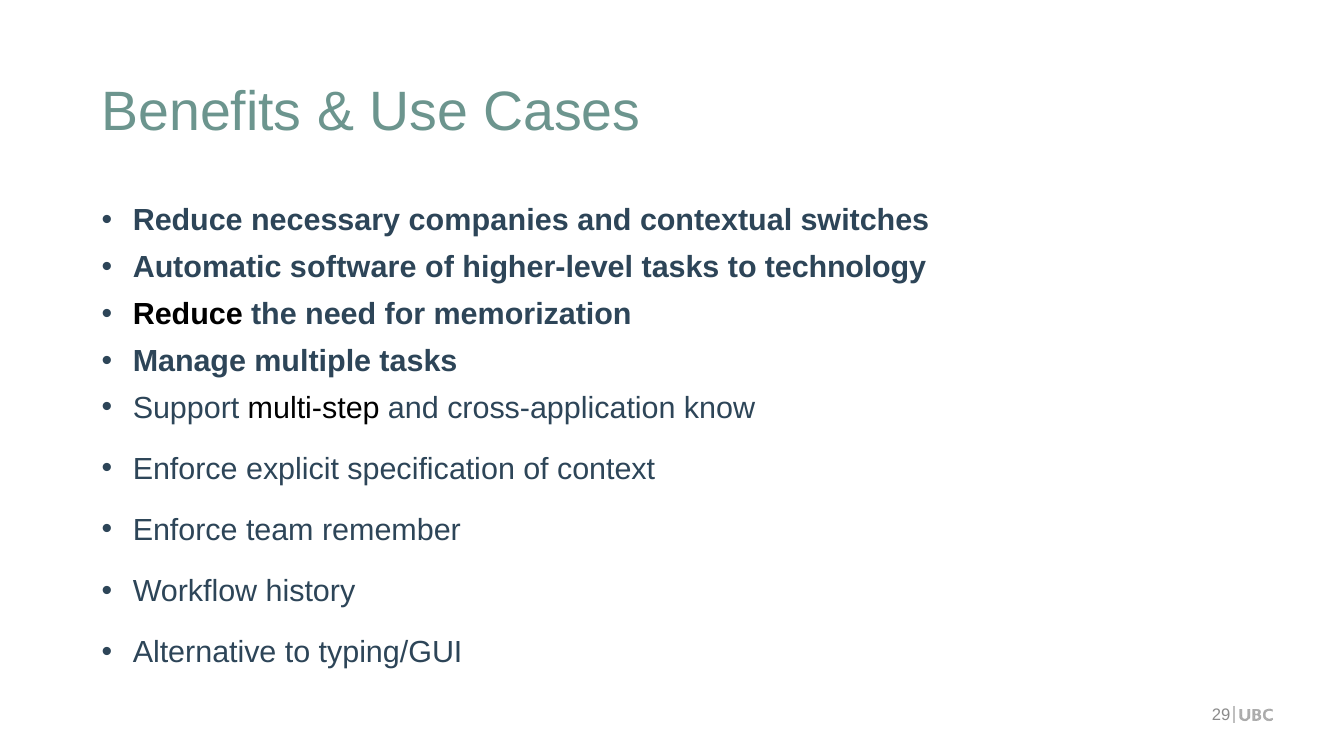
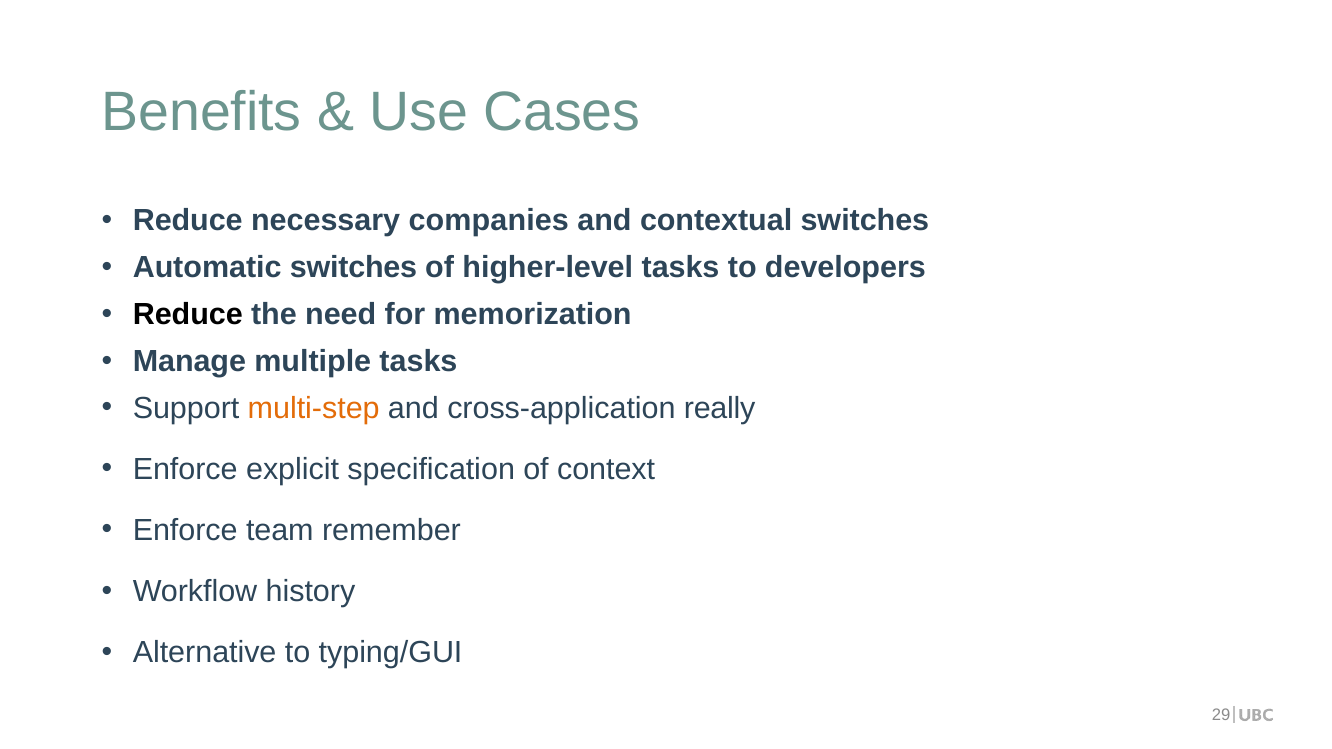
Automatic software: software -> switches
technology: technology -> developers
multi-step colour: black -> orange
know: know -> really
